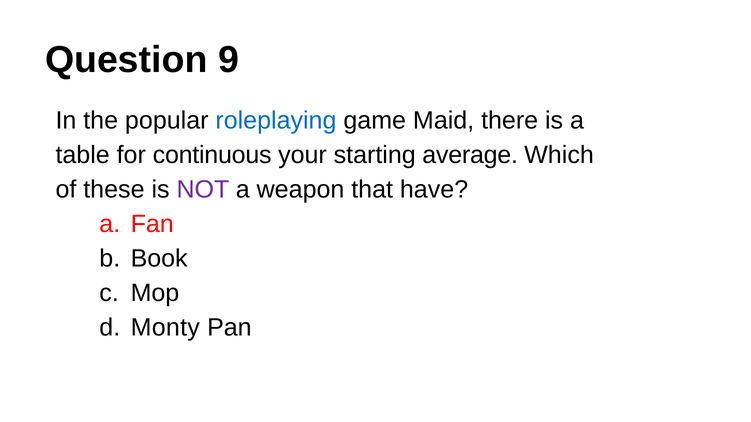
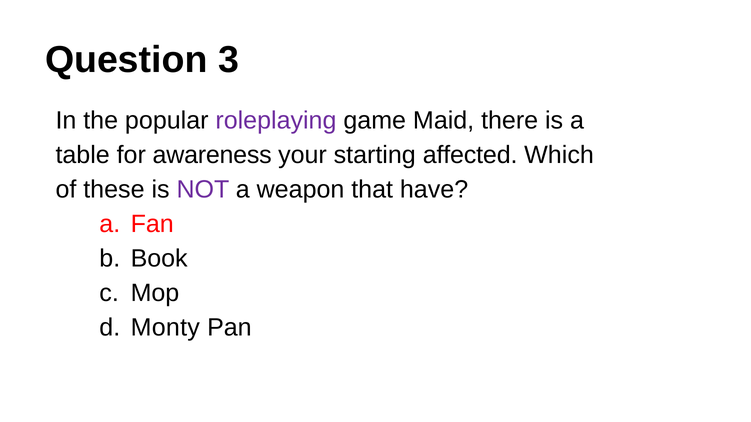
9: 9 -> 3
roleplaying colour: blue -> purple
continuous: continuous -> awareness
average: average -> affected
